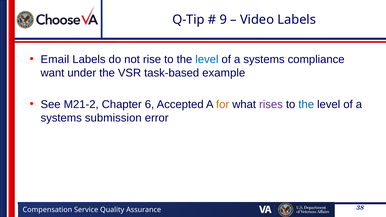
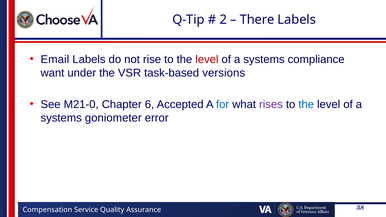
9: 9 -> 2
Video: Video -> There
level at (207, 59) colour: blue -> red
example: example -> versions
M21-2: M21-2 -> M21-0
for colour: orange -> blue
submission: submission -> goniometer
